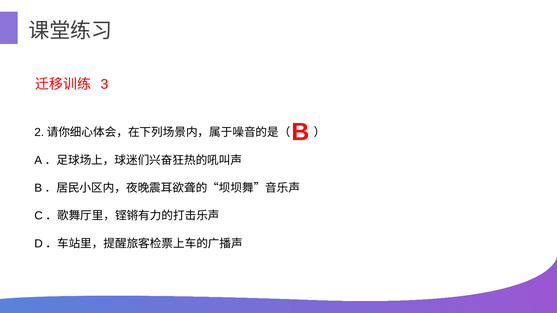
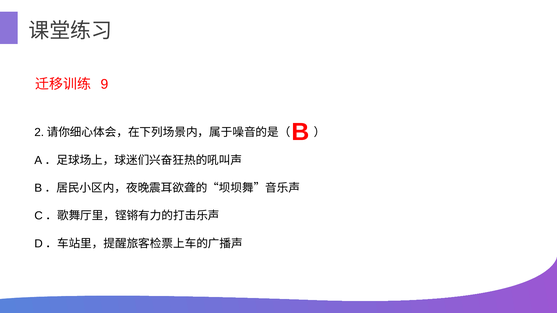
3: 3 -> 9
